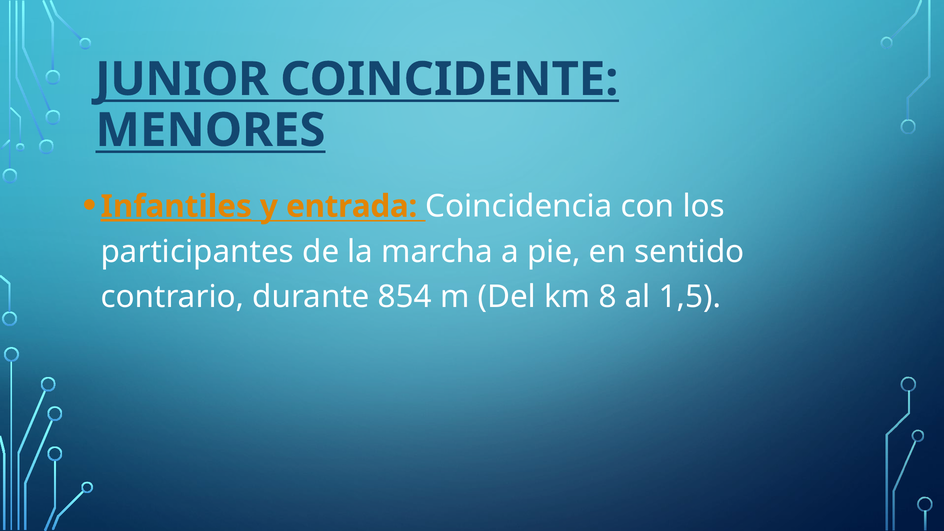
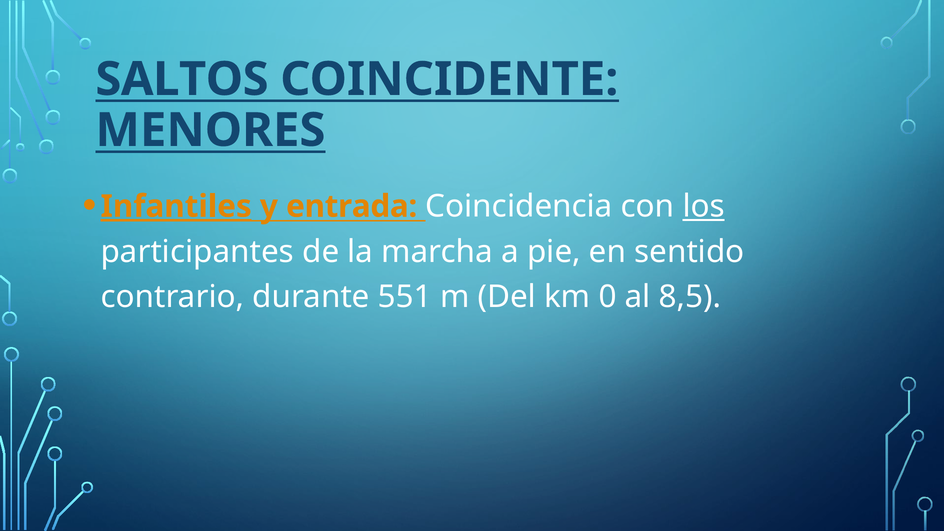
JUNIOR: JUNIOR -> SALTOS
los underline: none -> present
854: 854 -> 551
8: 8 -> 0
1,5: 1,5 -> 8,5
